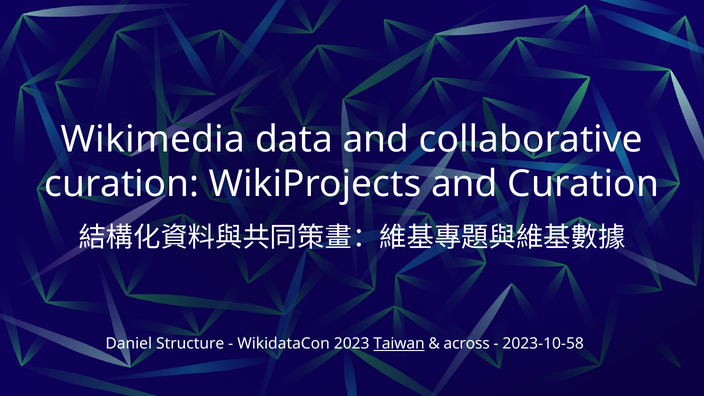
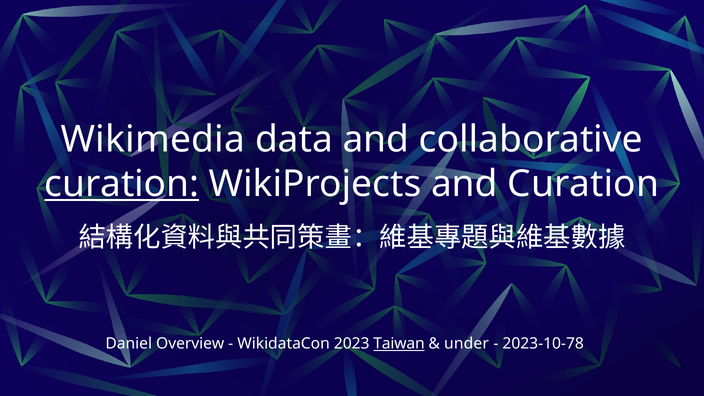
curation at (122, 184) underline: none -> present
Structure: Structure -> Overview
across: across -> under
2023-10-58: 2023-10-58 -> 2023-10-78
